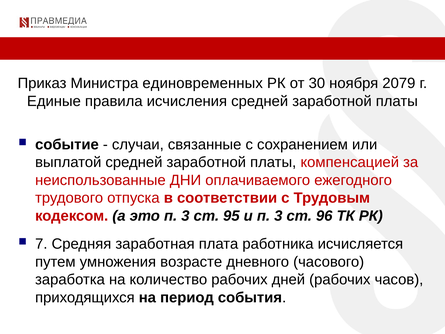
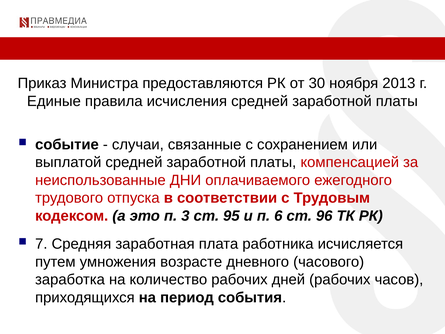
единовременных: единовременных -> предоставляются
2079: 2079 -> 2013
и п 3: 3 -> 6
